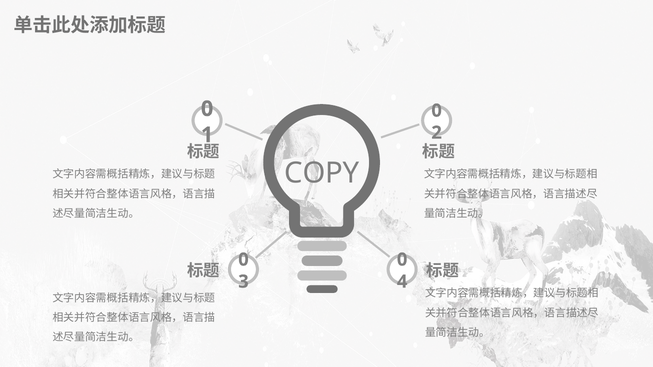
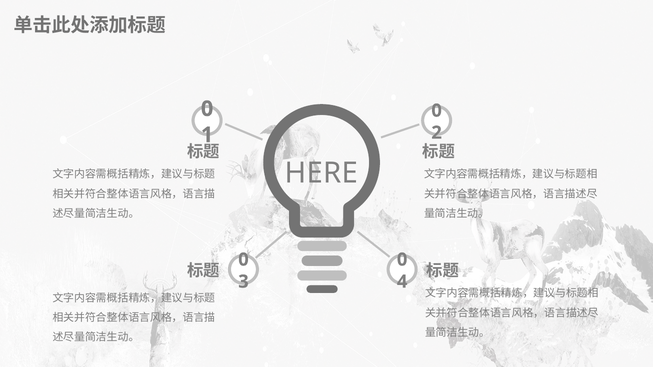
COPY: COPY -> HERE
